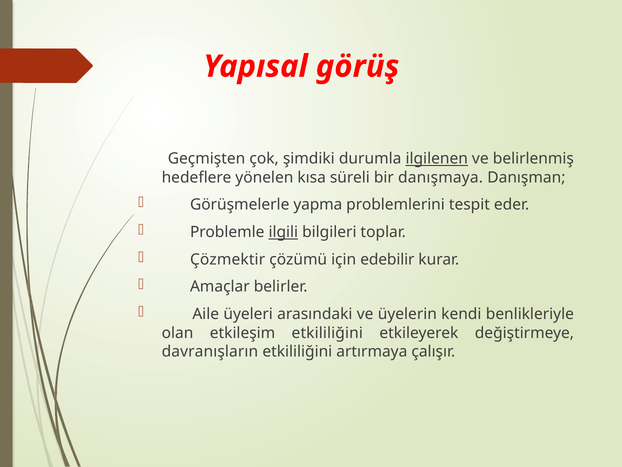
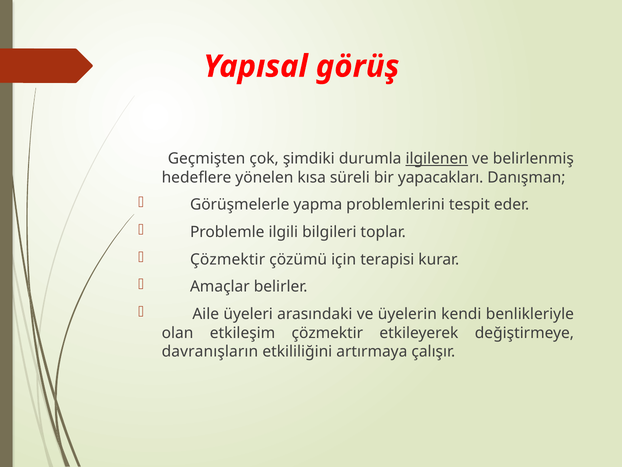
danışmaya: danışmaya -> yapacakları
ilgili underline: present -> none
edebilir: edebilir -> terapisi
etkileşim etkililiğini: etkililiğini -> çözmektir
